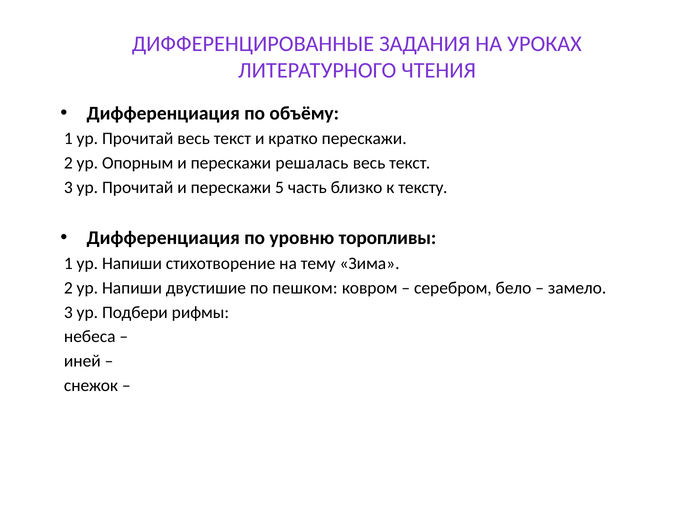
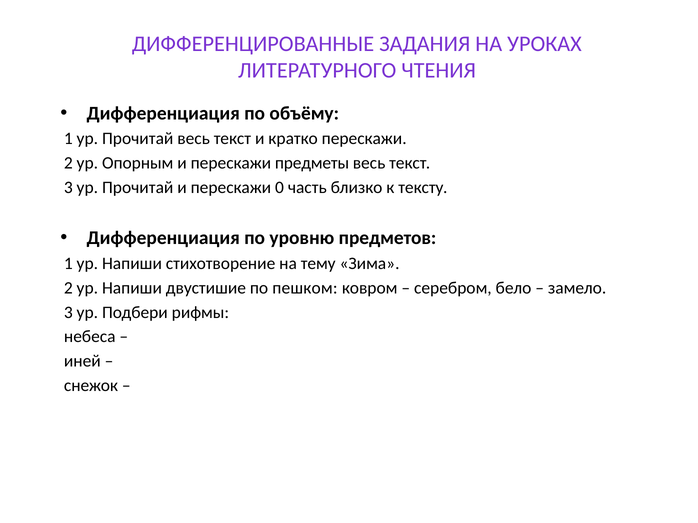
решалась: решалась -> предметы
5: 5 -> 0
торопливы: торопливы -> предметов
